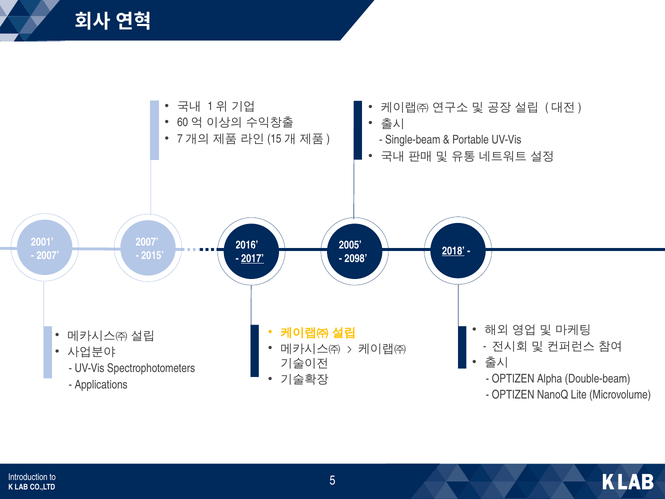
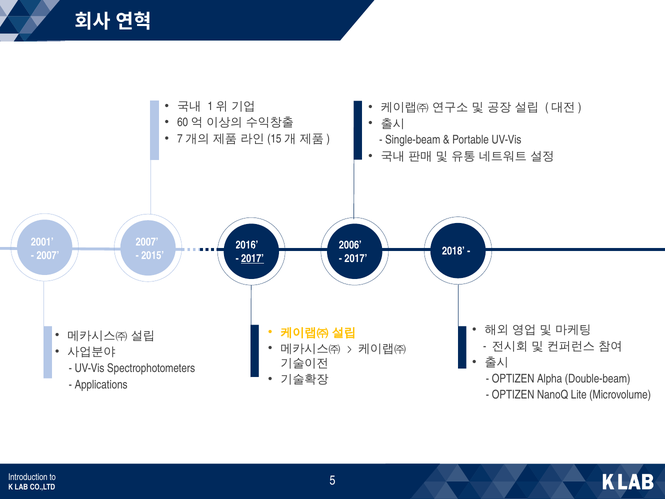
2005: 2005 -> 2006
2018 underline: present -> none
2098 at (356, 258): 2098 -> 2017
